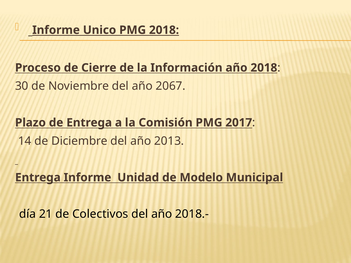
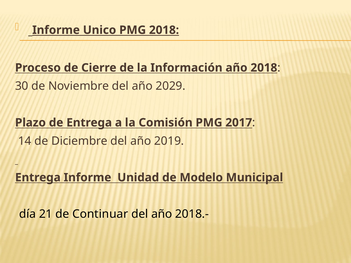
2067: 2067 -> 2029
2013: 2013 -> 2019
Colectivos: Colectivos -> Continuar
